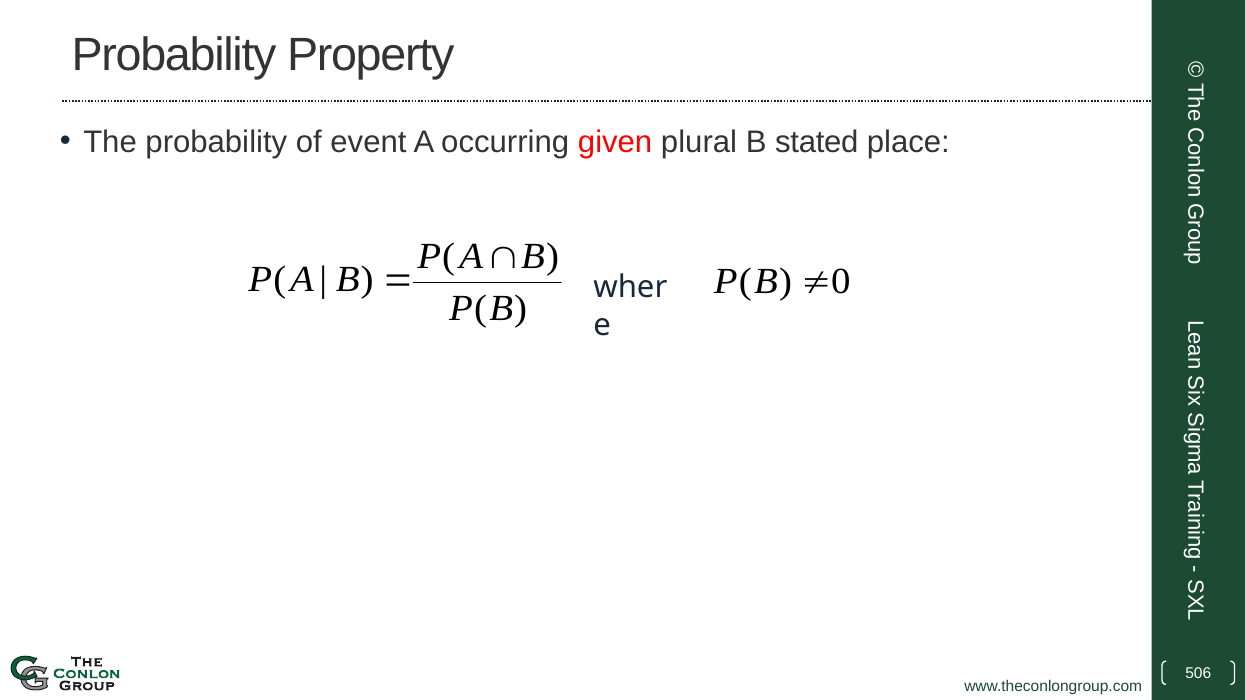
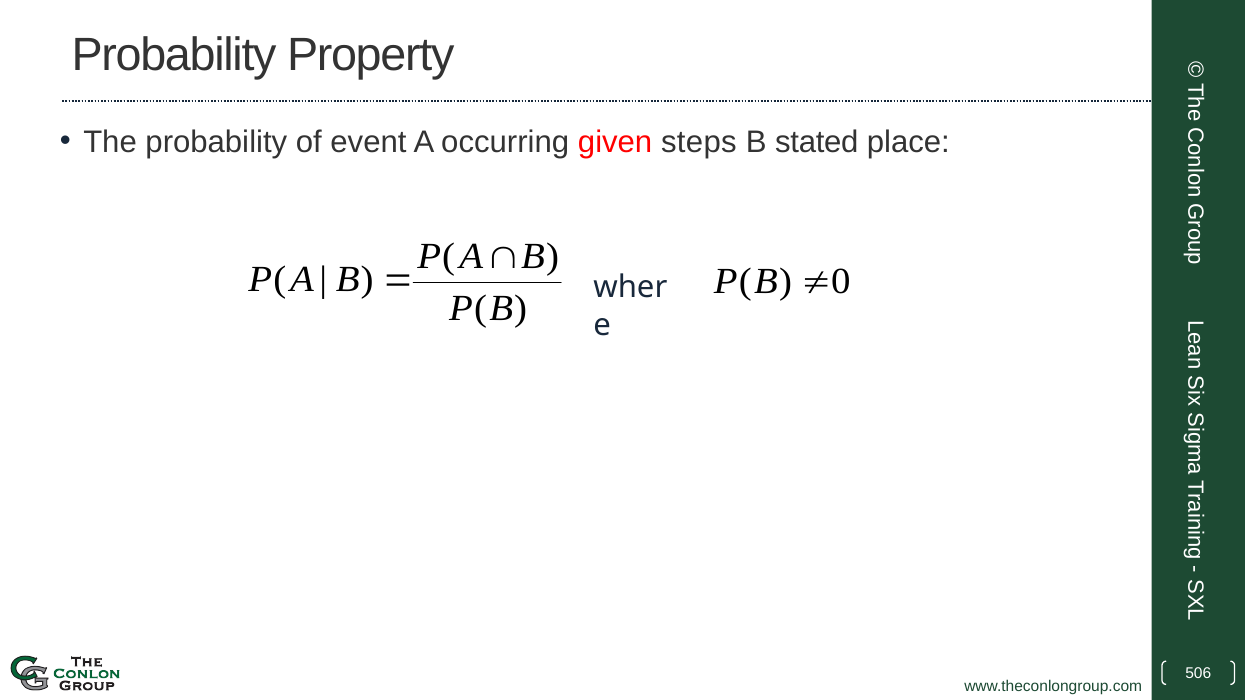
plural: plural -> steps
